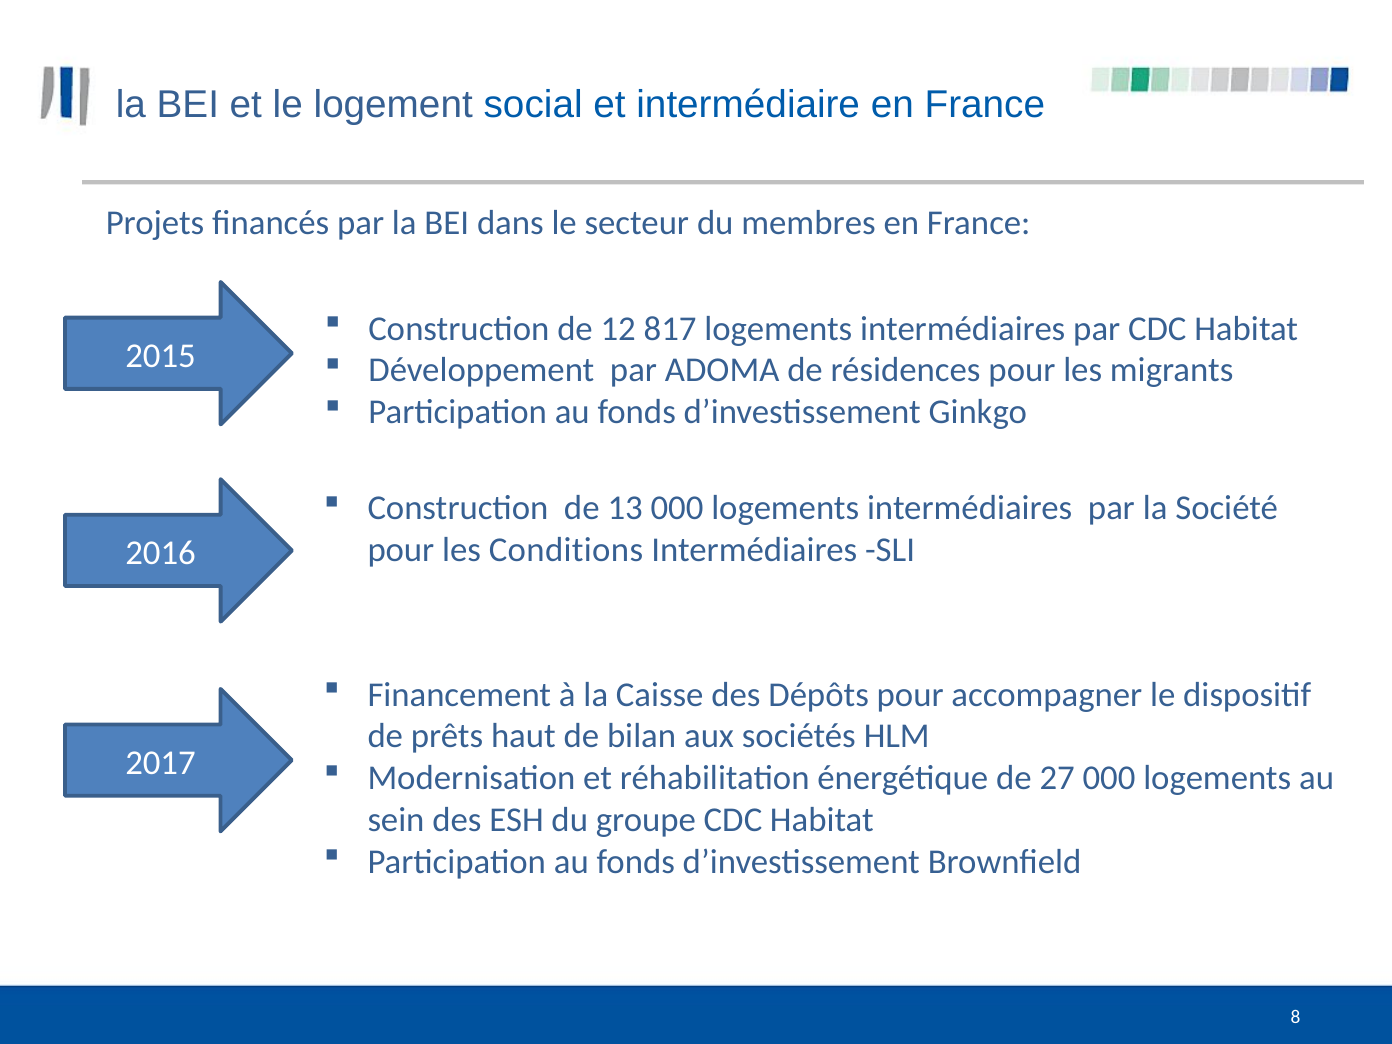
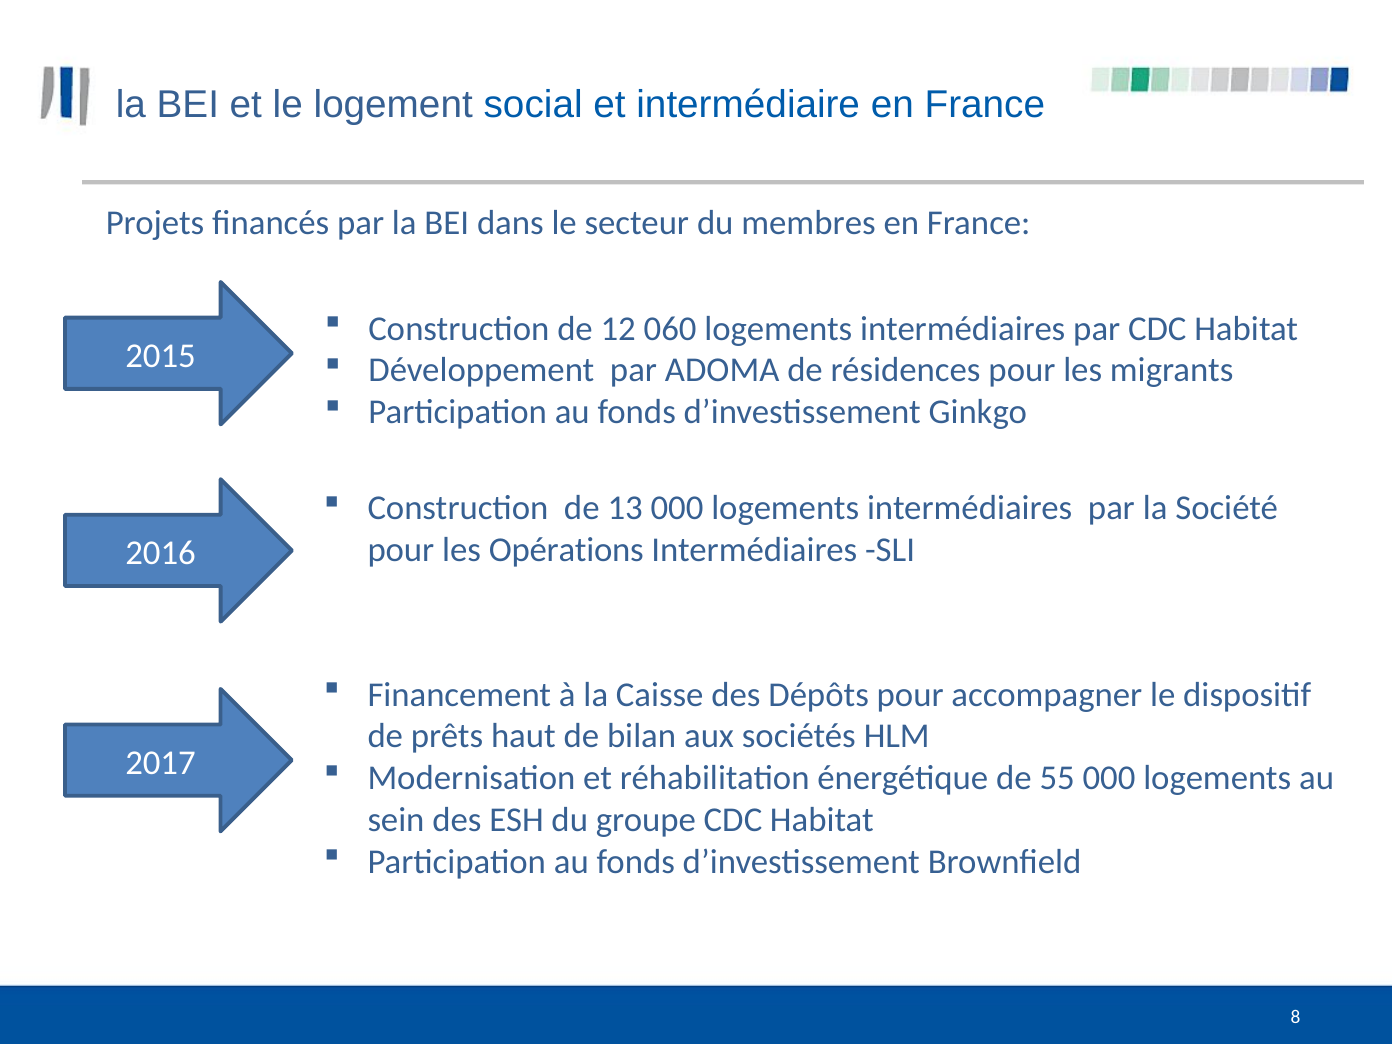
817: 817 -> 060
Conditions: Conditions -> Opérations
27: 27 -> 55
